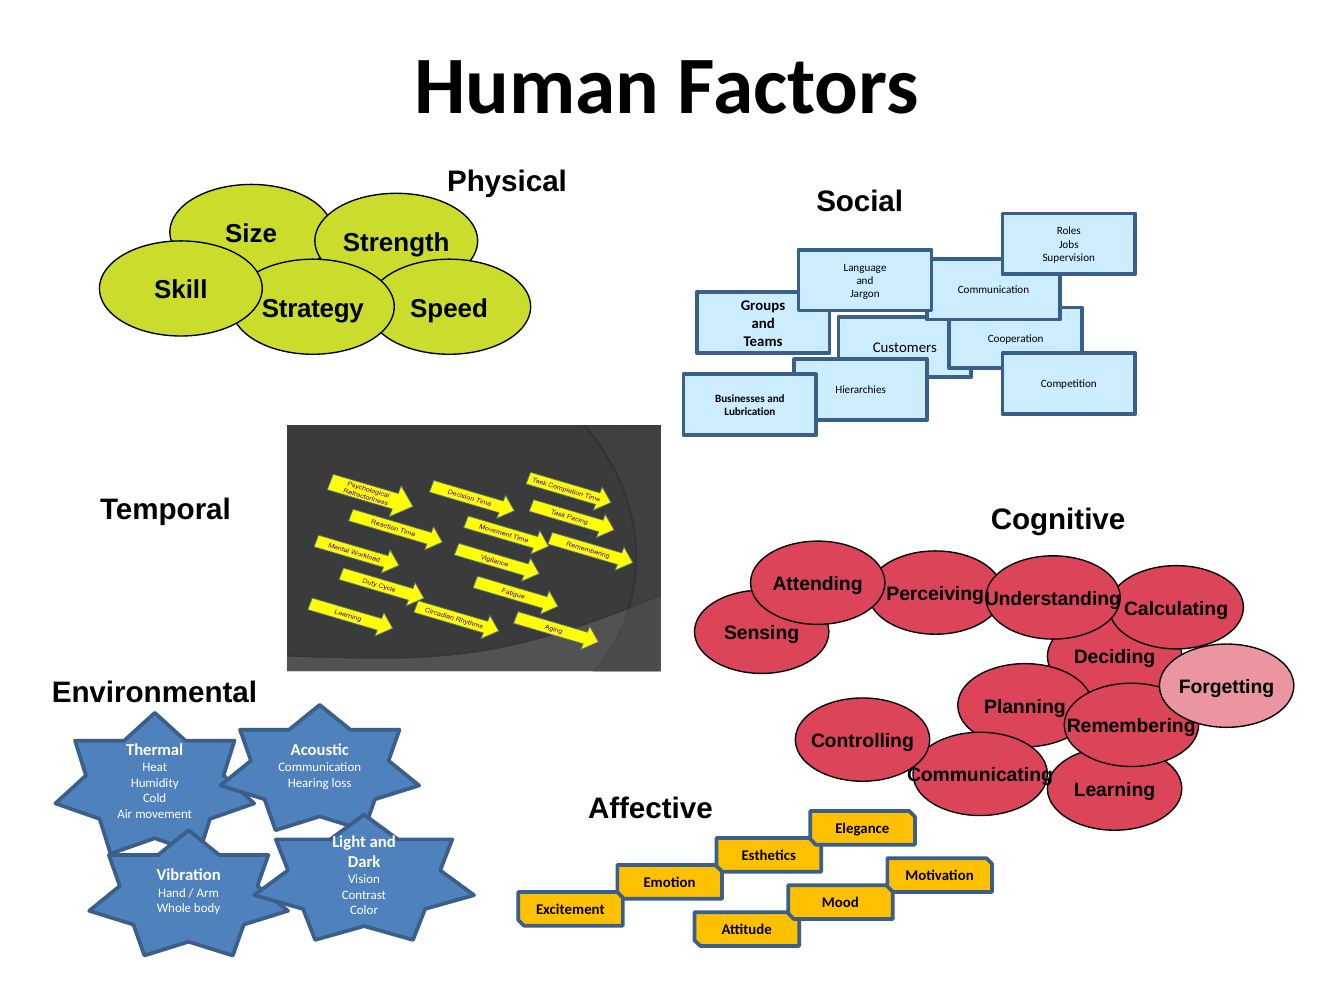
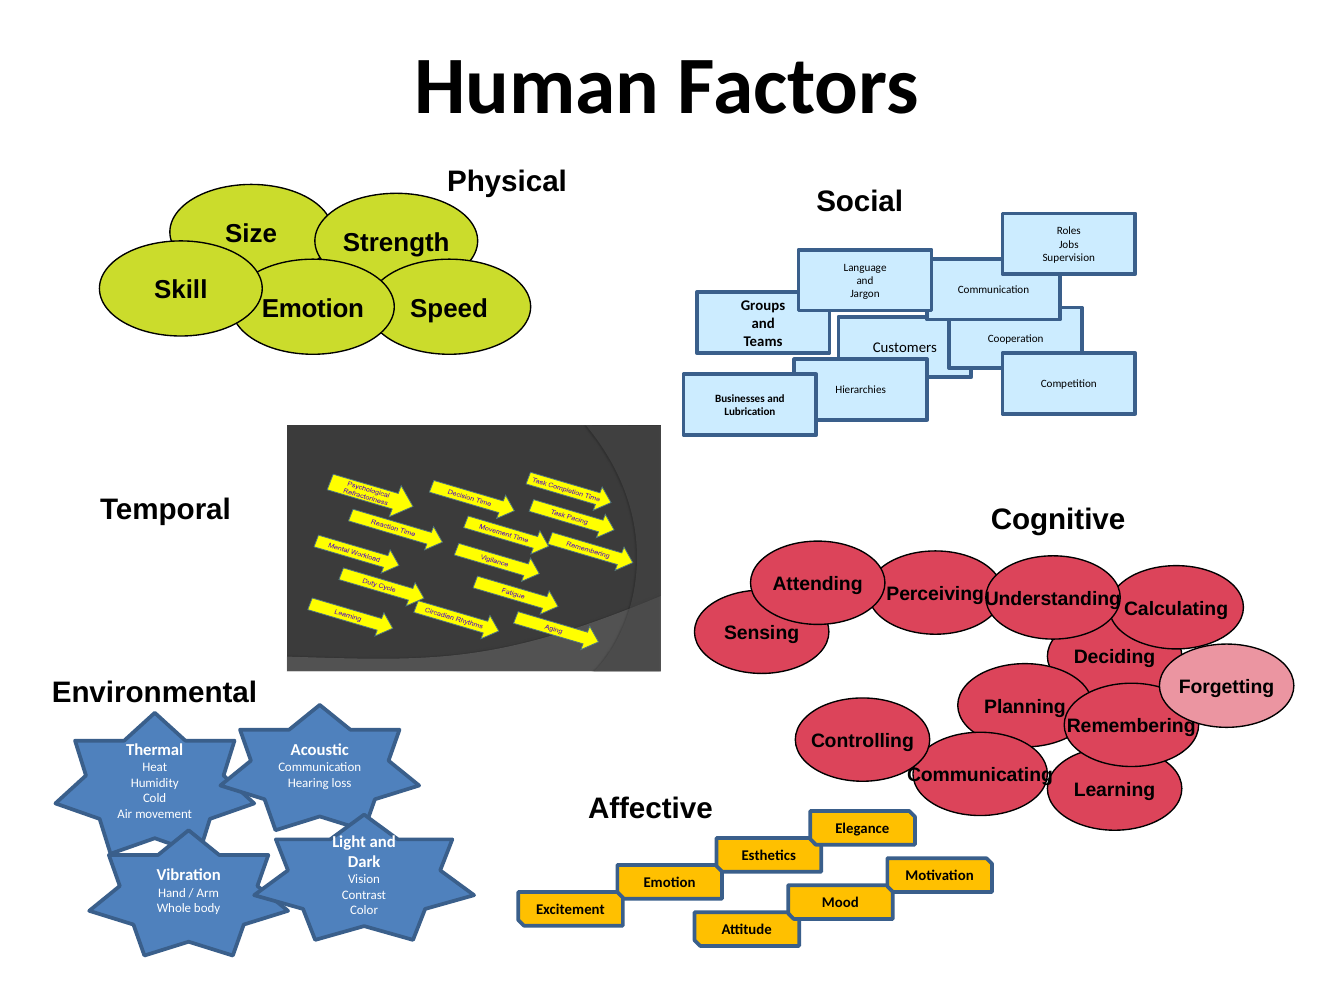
Strategy at (313, 309): Strategy -> Emotion
